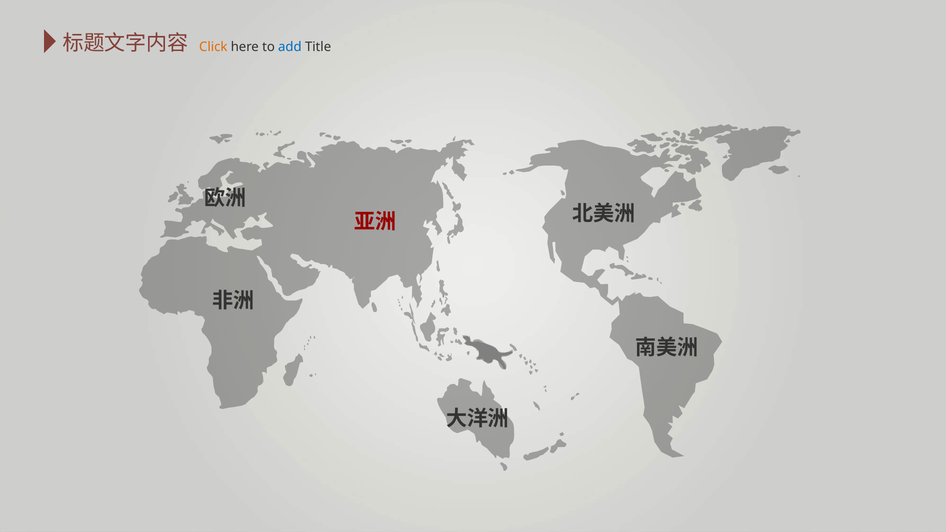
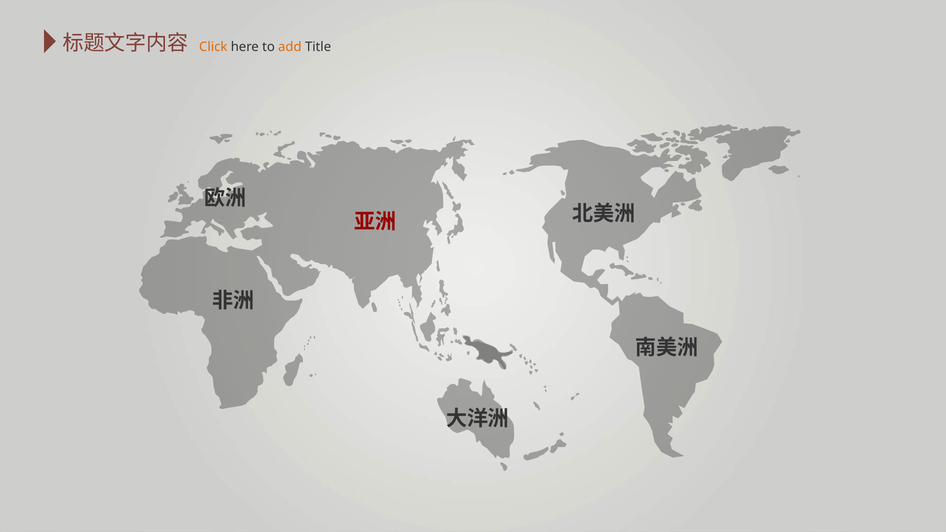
add colour: blue -> orange
